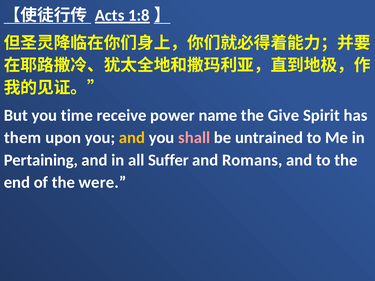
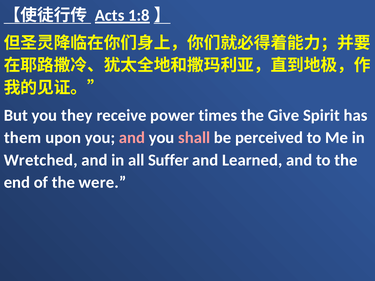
time: time -> they
name: name -> times
and at (132, 138) colour: yellow -> pink
untrained: untrained -> perceived
Pertaining: Pertaining -> Wretched
Romans: Romans -> Learned
